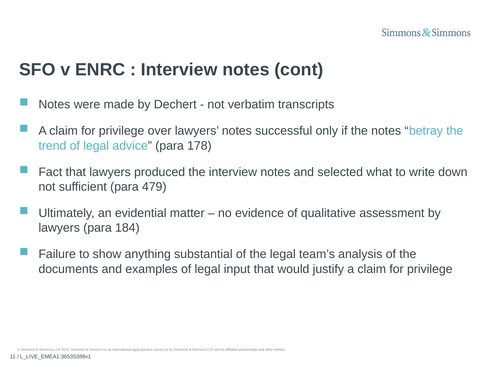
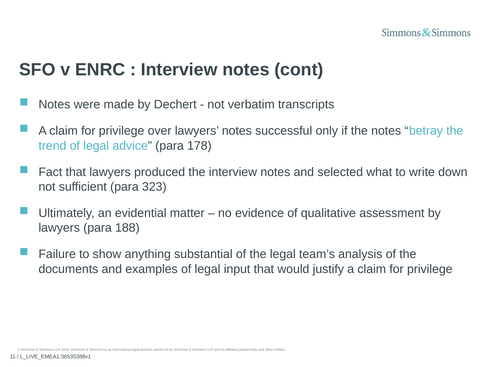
479: 479 -> 323
184: 184 -> 188
